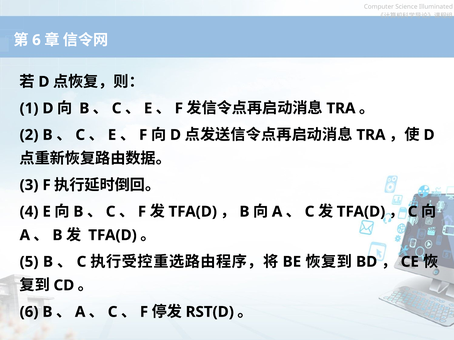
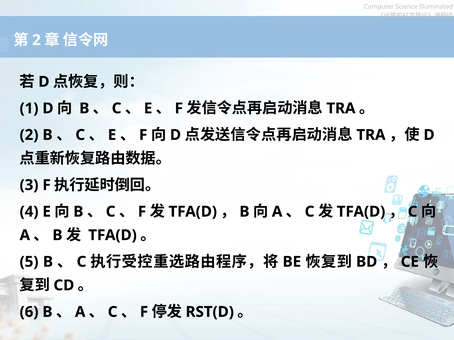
6 at (36, 40): 6 -> 2
